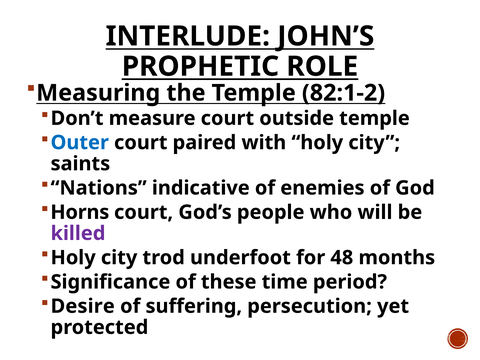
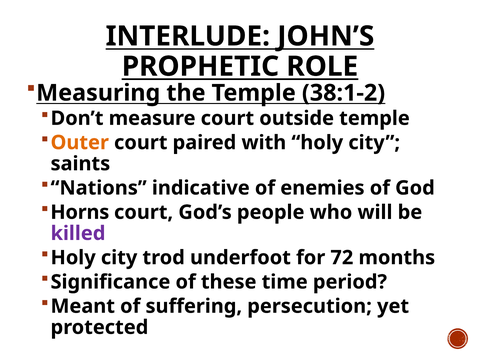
82:1-2: 82:1-2 -> 38:1-2
Outer colour: blue -> orange
48: 48 -> 72
Desire: Desire -> Meant
